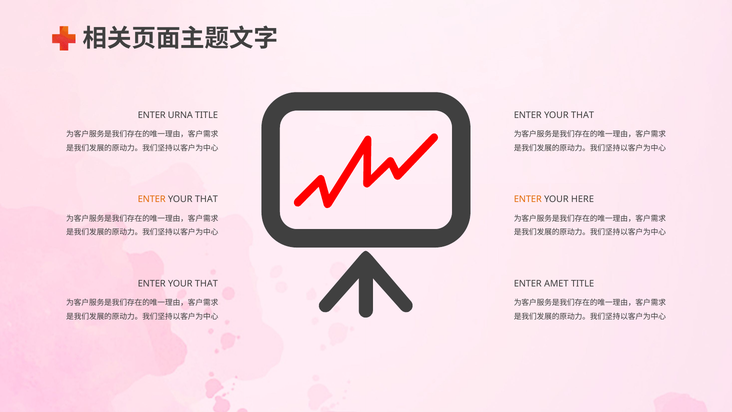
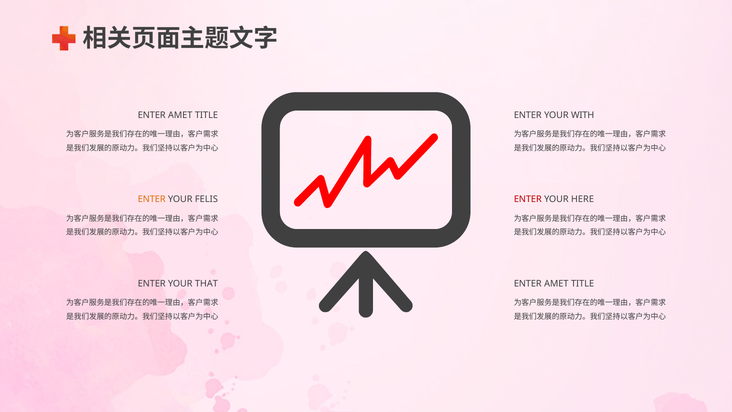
URNA at (180, 115): URNA -> AMET
THAT at (583, 115): THAT -> WITH
THAT at (206, 199): THAT -> FELIS
ENTER at (528, 199) colour: orange -> red
